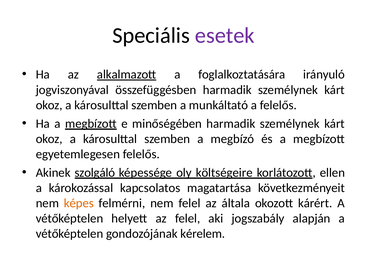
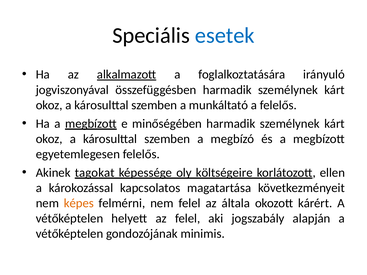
esetek colour: purple -> blue
szolgáló: szolgáló -> tagokat
kérelem: kérelem -> minimis
